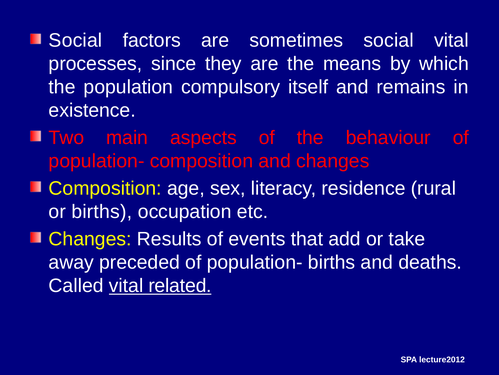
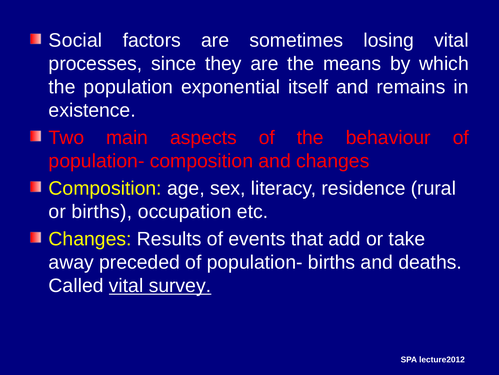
sometimes social: social -> losing
compulsory: compulsory -> exponential
related: related -> survey
